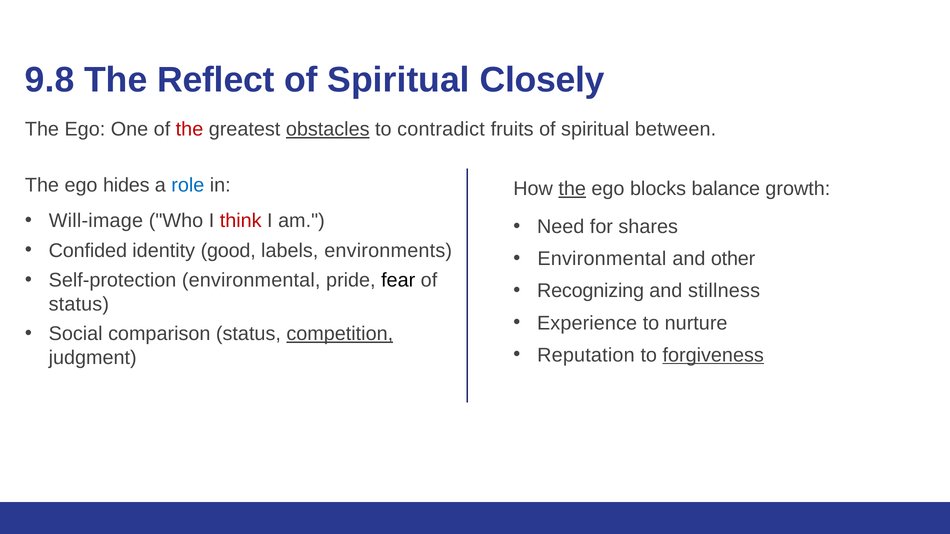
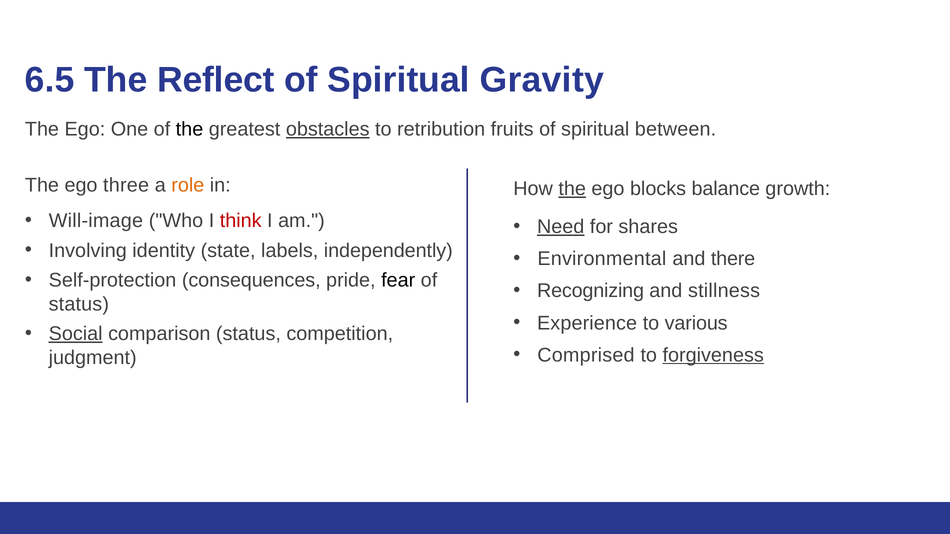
9.8: 9.8 -> 6.5
Closely: Closely -> Gravity
the at (189, 129) colour: red -> black
contradict: contradict -> retribution
hides: hides -> three
role colour: blue -> orange
Need underline: none -> present
Confided: Confided -> Involving
good: good -> state
environments: environments -> independently
other: other -> there
Self-protection environmental: environmental -> consequences
nurture: nurture -> various
Social underline: none -> present
competition underline: present -> none
Reputation: Reputation -> Comprised
